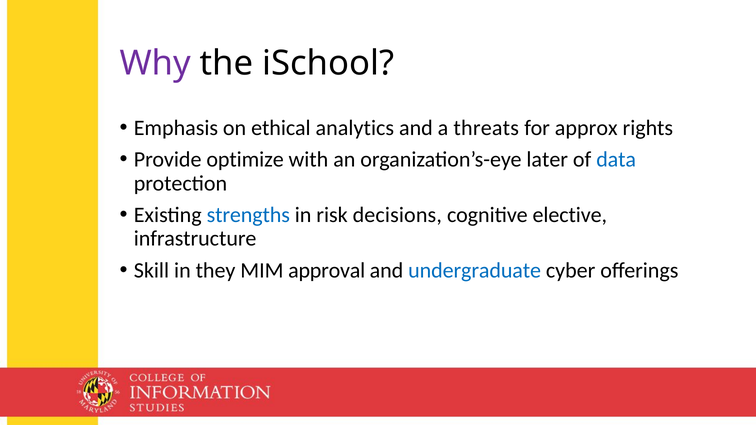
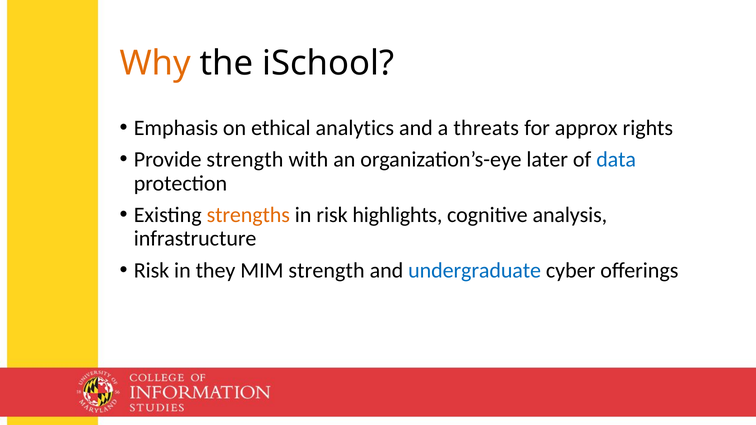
Why colour: purple -> orange
Provide optimize: optimize -> strength
strengths colour: blue -> orange
decisions: decisions -> highlights
elective: elective -> analysis
Skill at (151, 271): Skill -> Risk
MIM approval: approval -> strength
